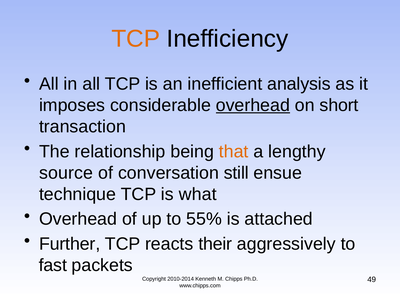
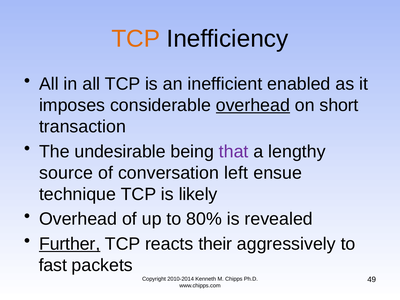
analysis: analysis -> enabled
relationship: relationship -> undesirable
that colour: orange -> purple
still: still -> left
what: what -> likely
55%: 55% -> 80%
attached: attached -> revealed
Further underline: none -> present
